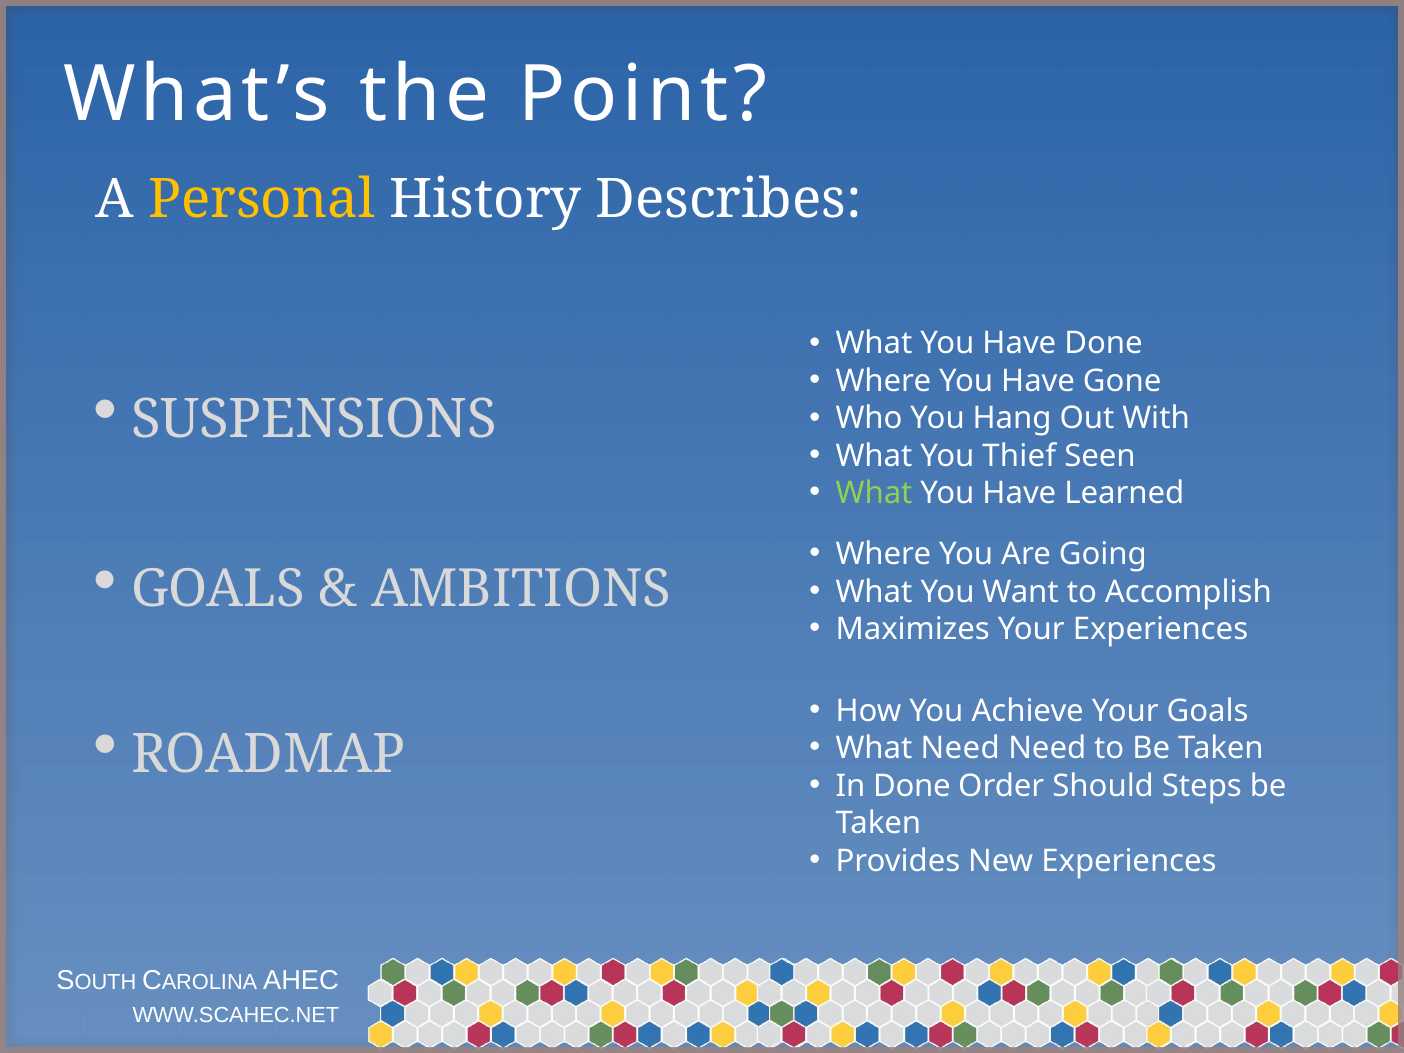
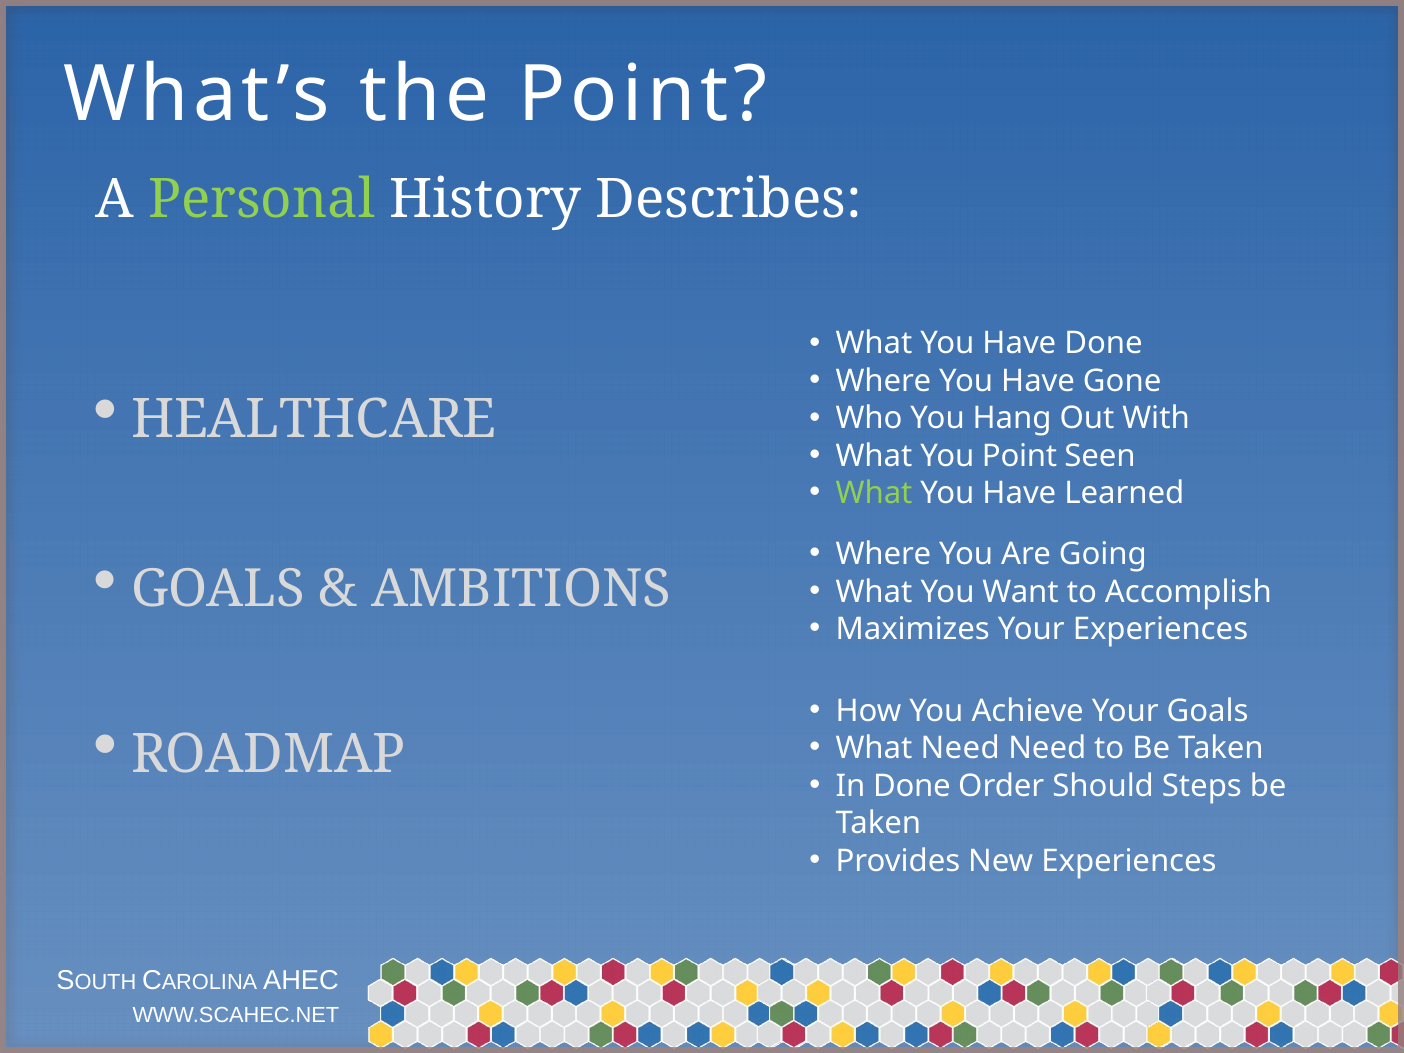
Personal colour: yellow -> light green
SUSPENSIONS: SUSPENSIONS -> HEALTHCARE
You Thief: Thief -> Point
